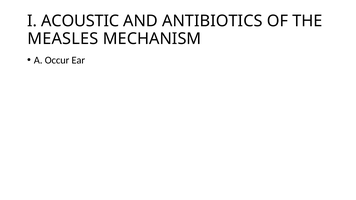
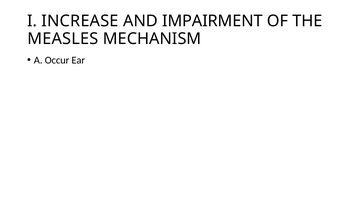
ACOUSTIC: ACOUSTIC -> INCREASE
ANTIBIOTICS: ANTIBIOTICS -> IMPAIRMENT
